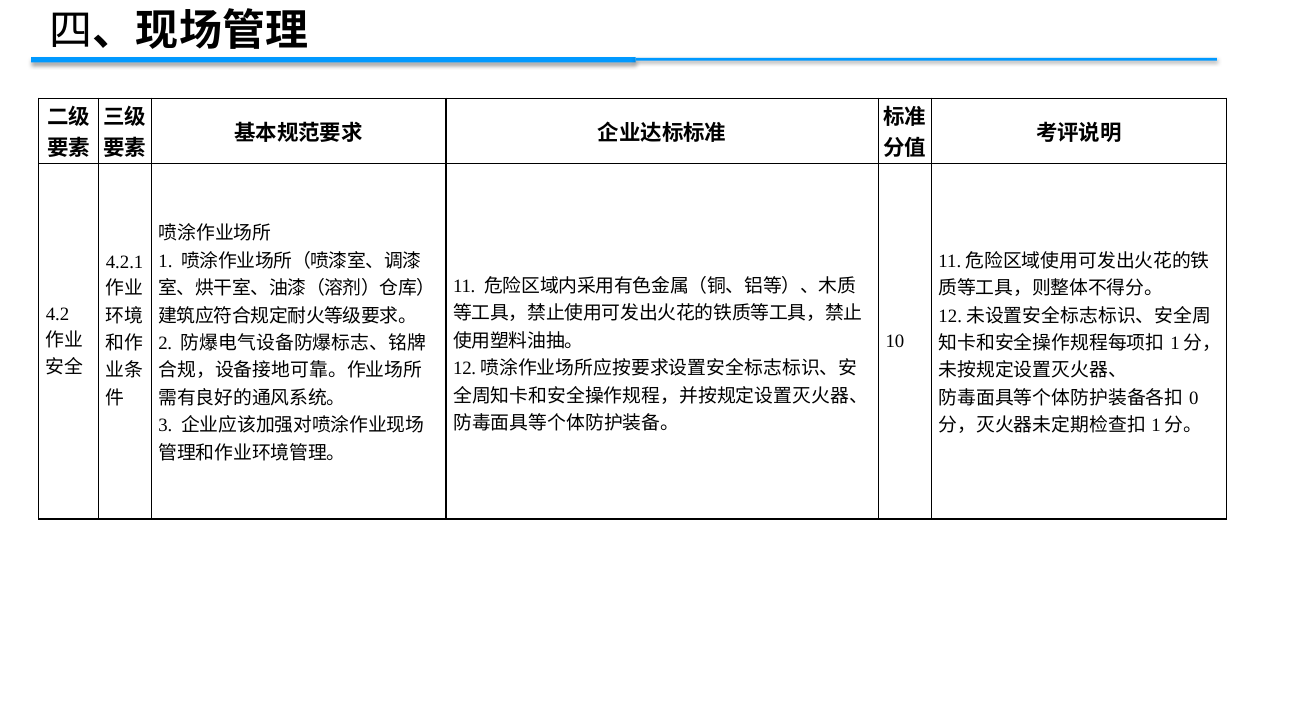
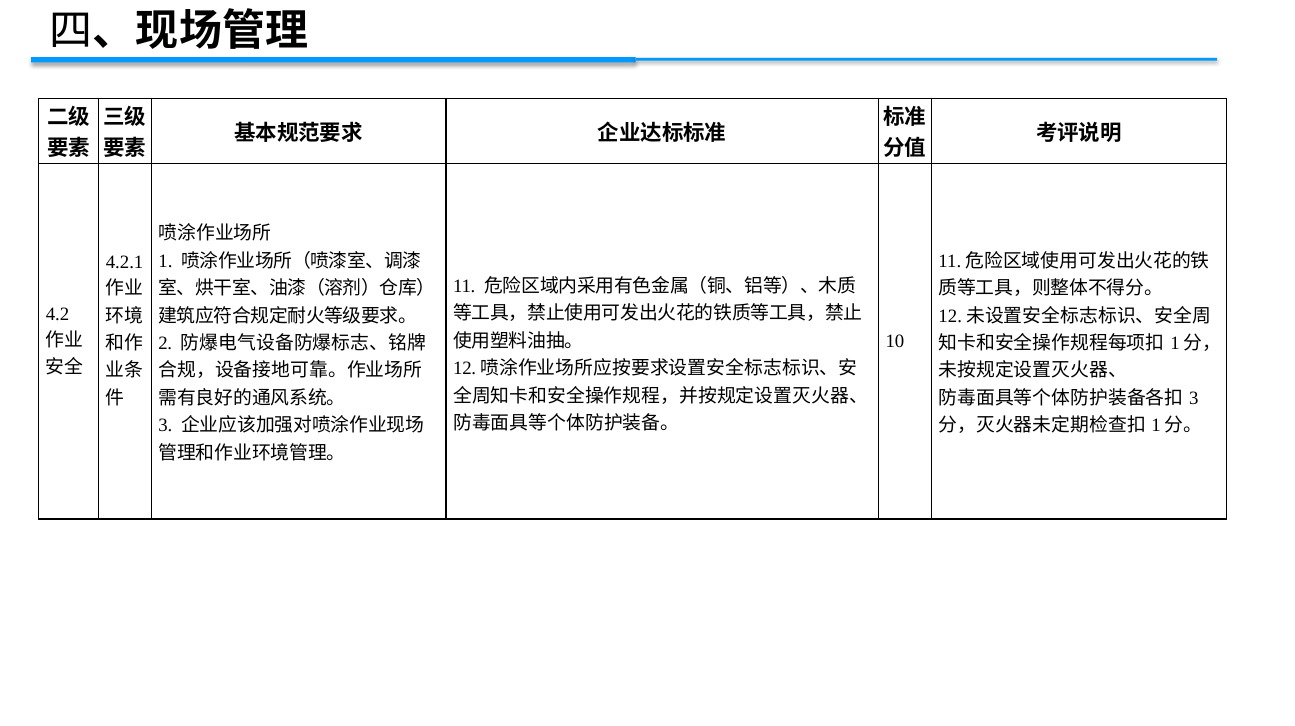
0 at (1194, 398): 0 -> 3
